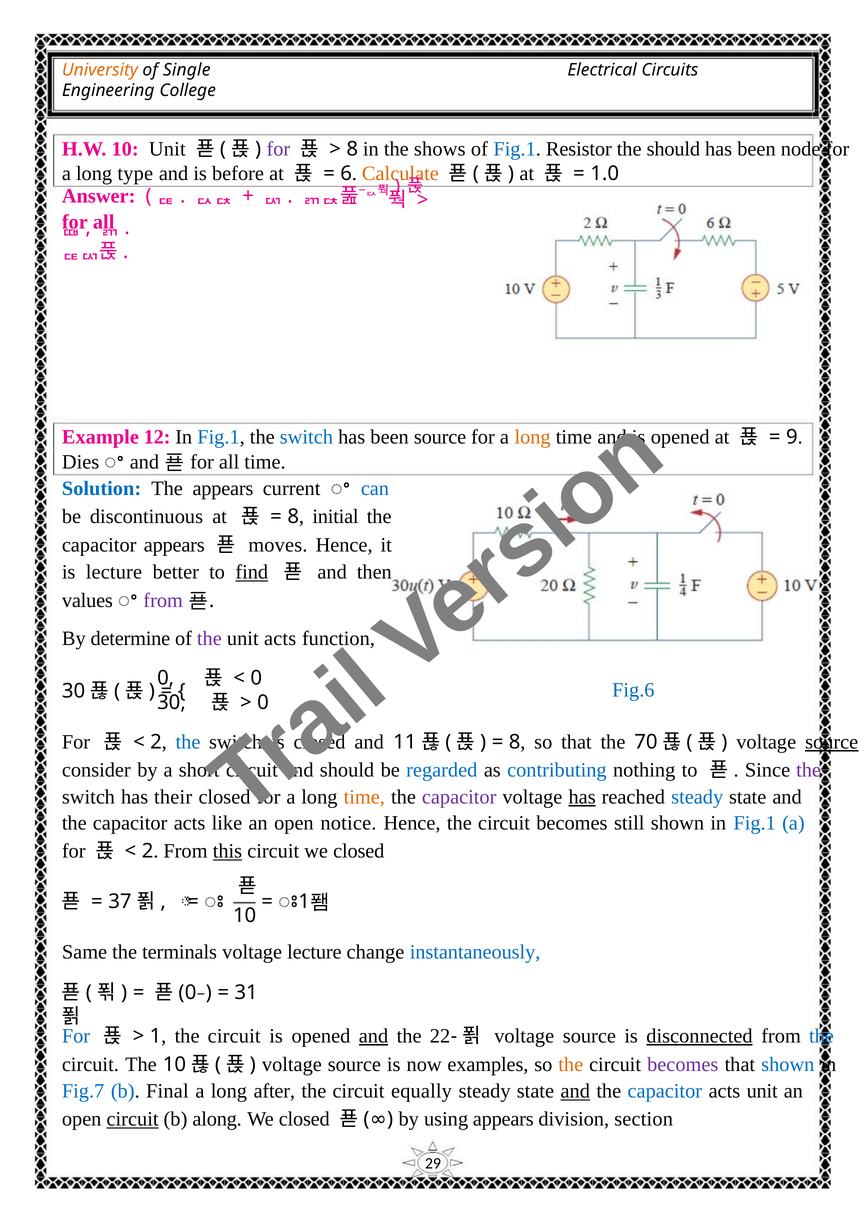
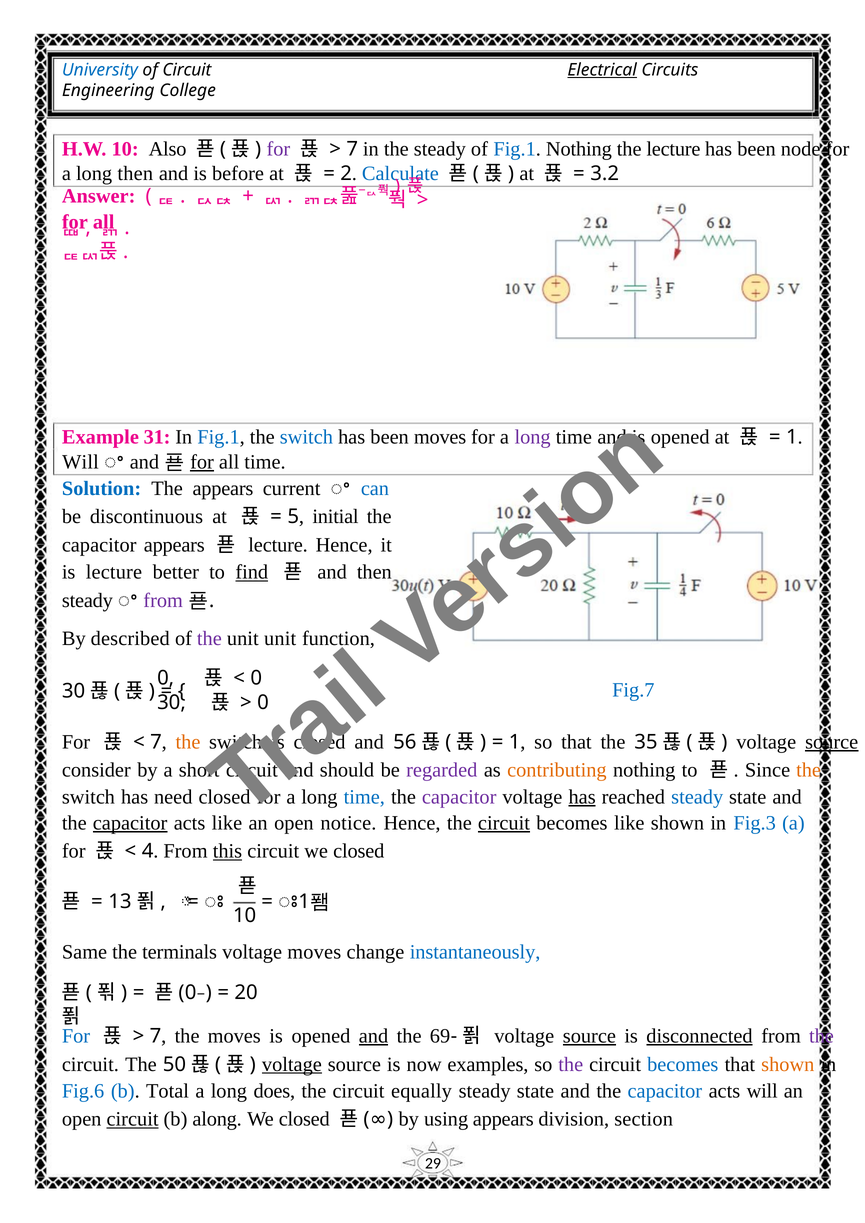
University colour: orange -> blue
of Single: Single -> Circuit
Electrical underline: none -> present
10 Unit: Unit -> Also
8 at (352, 149): 8 -> 7
the shows: shows -> steady
Fig.1 Resistor: Resistor -> Nothing
the should: should -> lecture
long type: type -> then
6: 6 -> 2
Calculate colour: orange -> blue
1.0: 1.0 -> 3.2
12: 12 -> 31
been source: source -> moves
long at (533, 437) colour: orange -> purple
9 at (792, 437): 9 -> 1
Dies at (81, 462): Dies -> Will
for at (202, 462) underline: none -> present
8 at (293, 516): 8 -> 5
moves at (278, 545): moves -> lecture
values at (87, 600): values -> steady
determine: determine -> described
unit acts: acts -> unit
Fig.6: Fig.6 -> Fig.7
2 at (156, 742): 2 -> 7
the at (188, 742) colour: blue -> orange
11: 11 -> 56
8 at (515, 742): 8 -> 1
70: 70 -> 35
regarded colour: blue -> purple
contributing colour: blue -> orange
the at (809, 770) colour: purple -> orange
their: their -> need
time at (364, 797) colour: orange -> blue
capacitor at (130, 823) underline: none -> present
circuit at (504, 823) underline: none -> present
becomes still: still -> like
shown in Fig.1: Fig.1 -> Fig.3
2 at (148, 851): 2 -> 4
37: 37 -> 13
voltage lecture: lecture -> moves
31: 31 -> 20
1 at (155, 1036): 1 -> 7
circuit at (234, 1036): circuit -> moves
22: 22 -> 69
source at (589, 1036) underline: none -> present
the at (821, 1036) colour: blue -> purple
The 10: 10 -> 50
voltage at (292, 1064) underline: none -> present
the at (571, 1064) colour: orange -> purple
becomes at (683, 1064) colour: purple -> blue
shown at (788, 1064) colour: blue -> orange
Fig.7: Fig.7 -> Fig.6
Final: Final -> Total
after: after -> does
and at (575, 1091) underline: present -> none
acts unit: unit -> will
